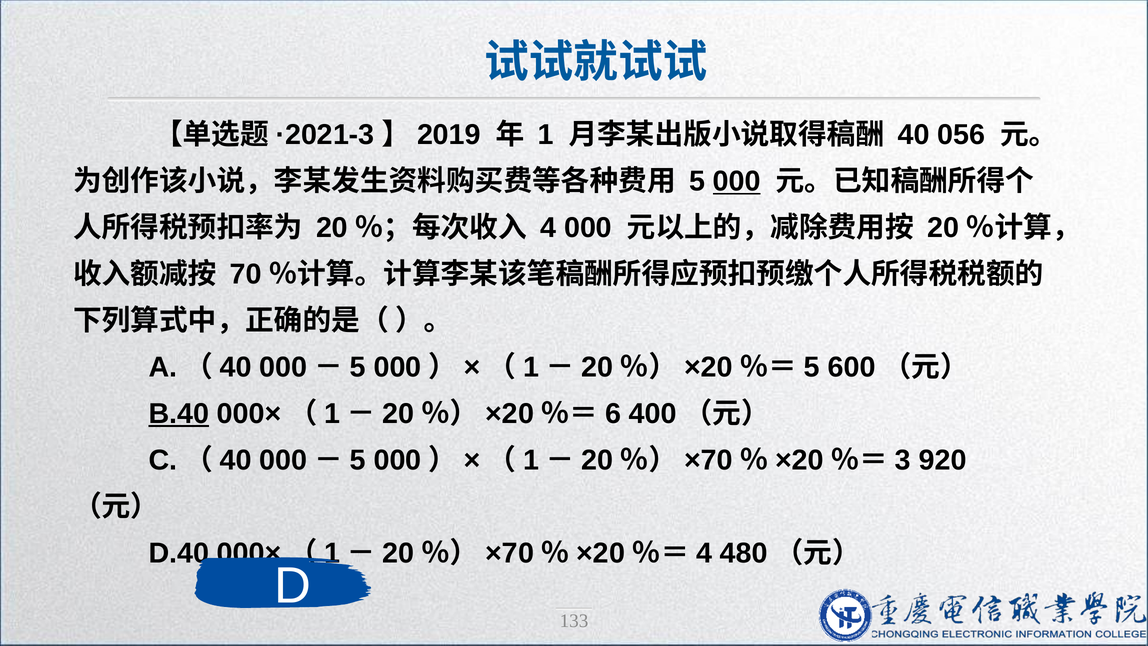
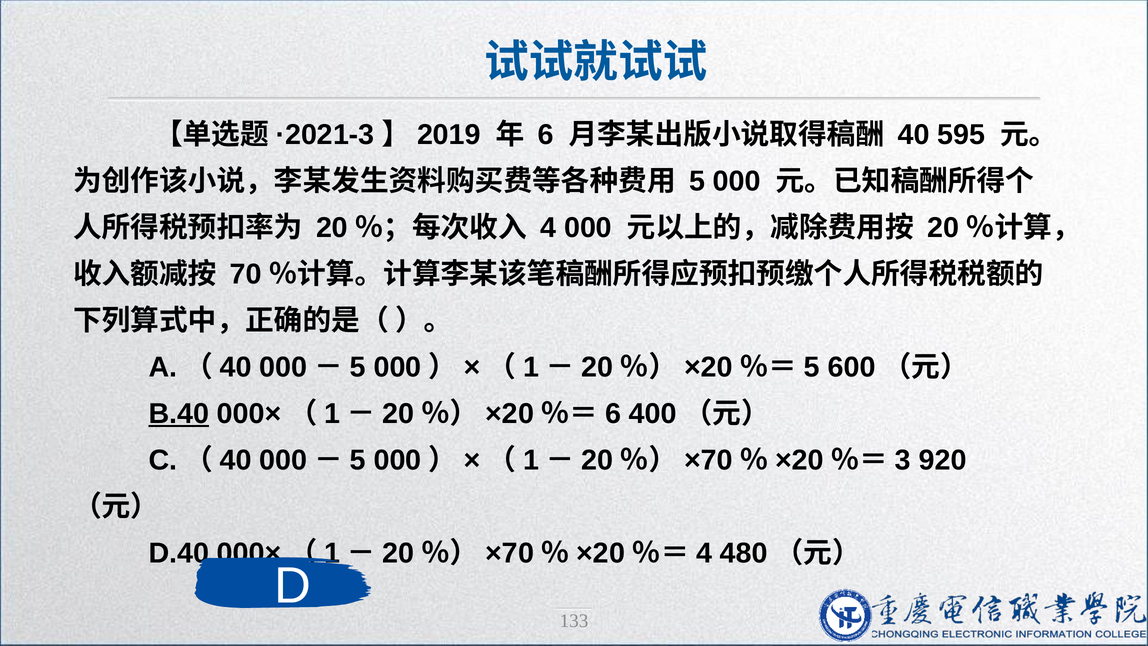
1: 1 -> 6
056: 056 -> 595
000 at (737, 181) underline: present -> none
